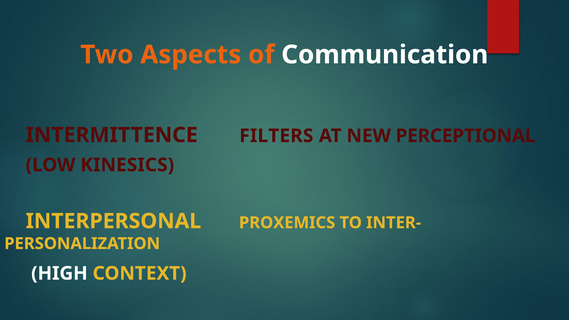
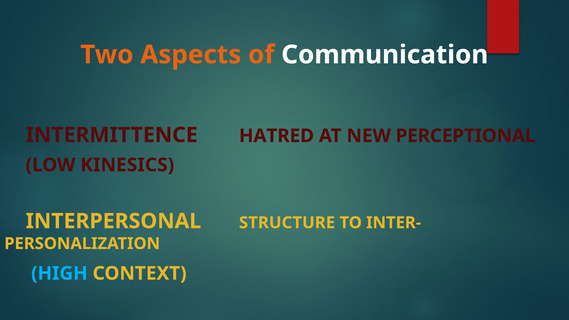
FILTERS: FILTERS -> HATRED
PROXEMICS: PROXEMICS -> STRUCTURE
HIGH colour: white -> light blue
